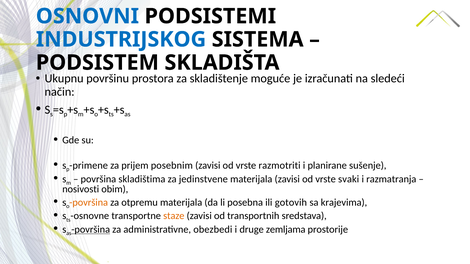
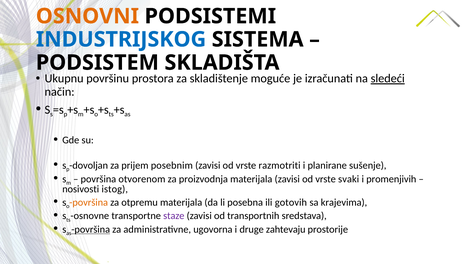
OSNOVNI colour: blue -> orange
sledeći underline: none -> present
primene: primene -> dovoljan
skladištima: skladištima -> otvorenom
jedinstvene: jedinstvene -> proizvodnja
razmatranja: razmatranja -> promenjivih
obim: obim -> istog
staze colour: orange -> purple
obezbedi: obezbedi -> ugovorna
zemljama: zemljama -> zahtevaju
